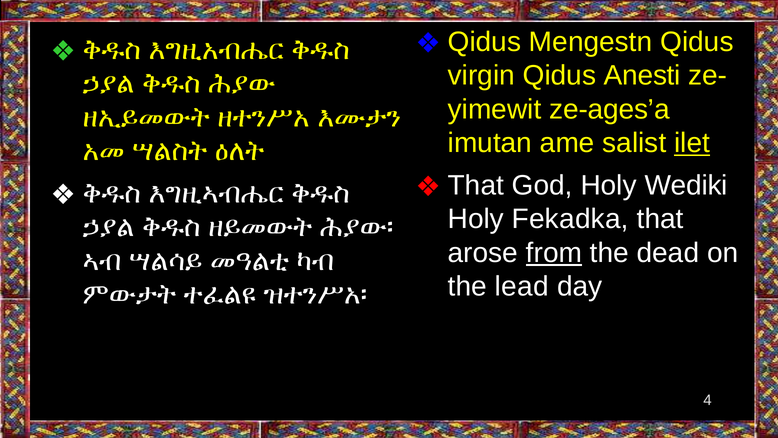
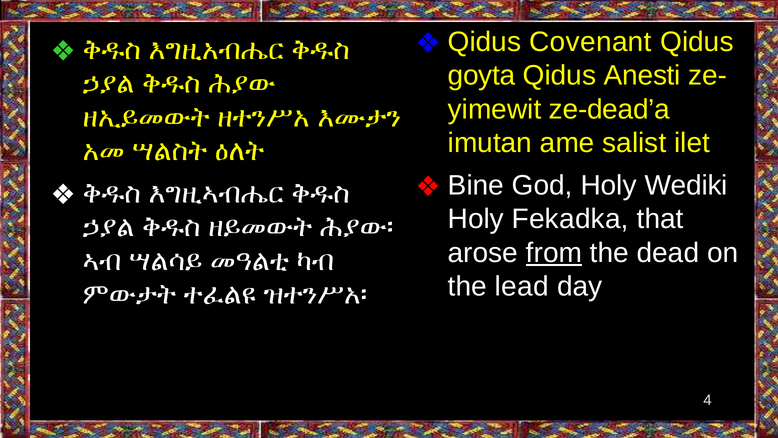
Mengestn: Mengestn -> Covenant
virgin: virgin -> goyta
ze-ages’a: ze-ages’a -> ze-dead’a
ilet underline: present -> none
That at (476, 185): That -> Bine
